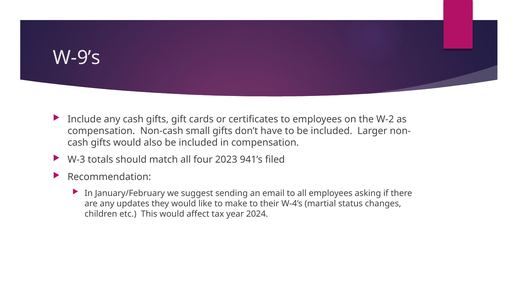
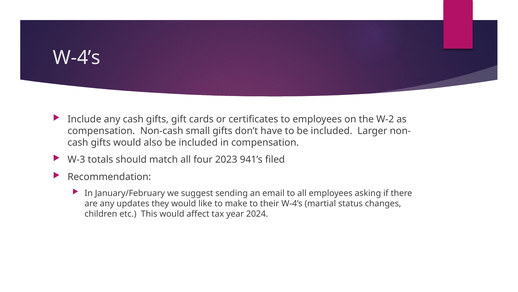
W-9’s at (77, 58): W-9’s -> W-4’s
